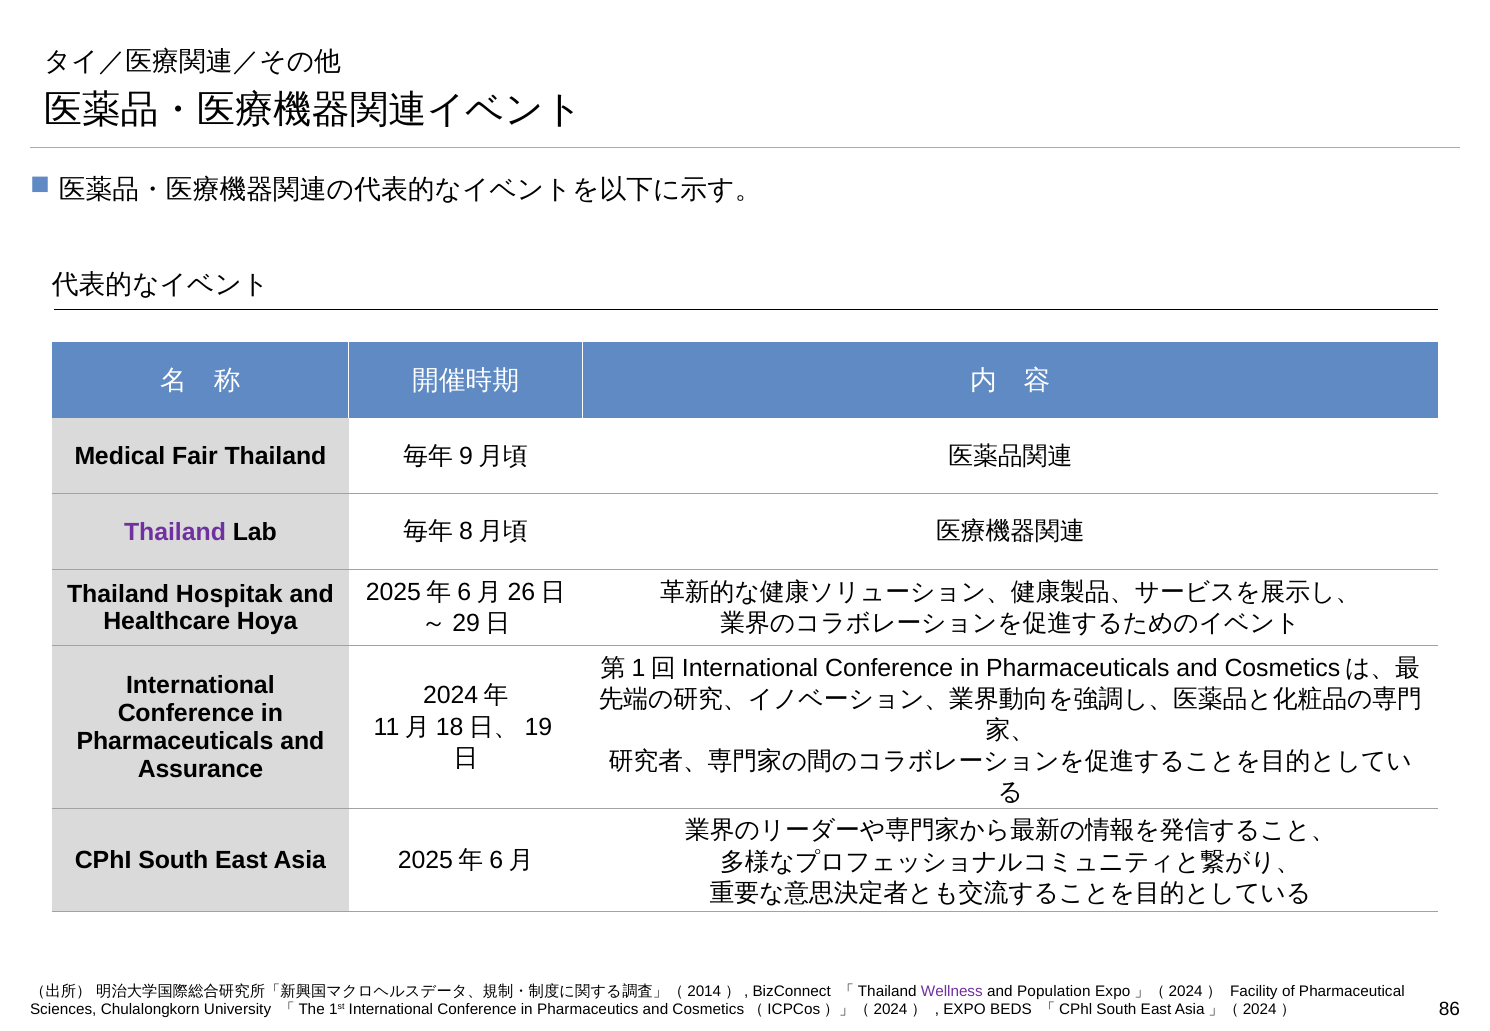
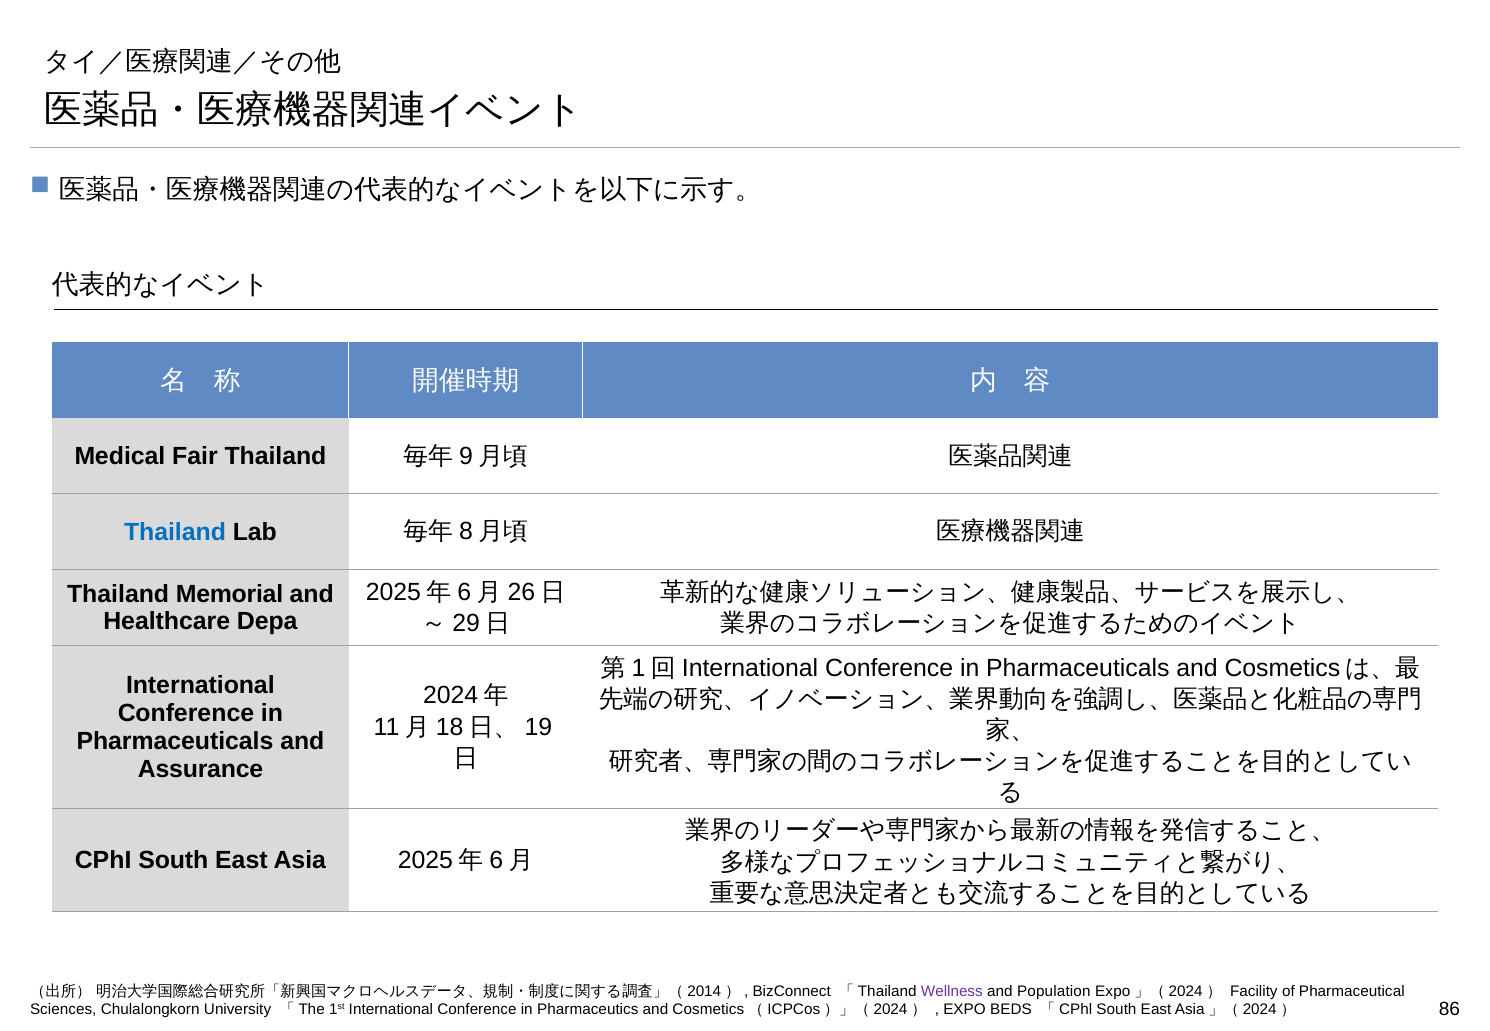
Thailand at (175, 532) colour: purple -> blue
Hospitak: Hospitak -> Memorial
Hoya: Hoya -> Depa
